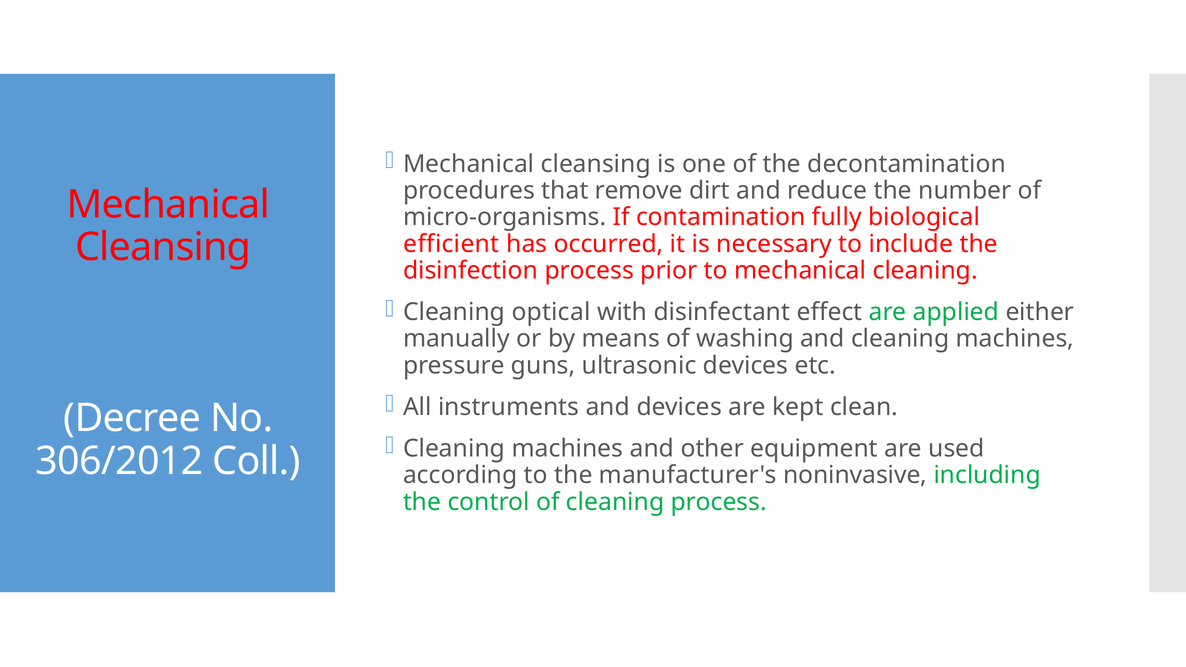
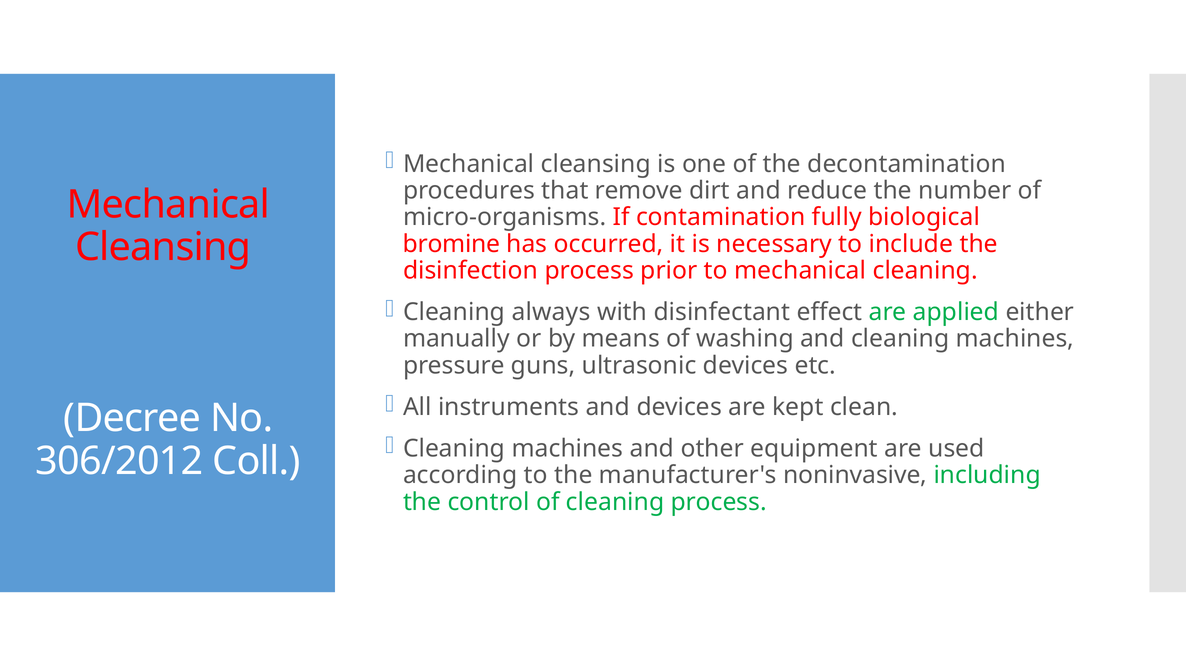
efficient: efficient -> bromine
optical: optical -> always
